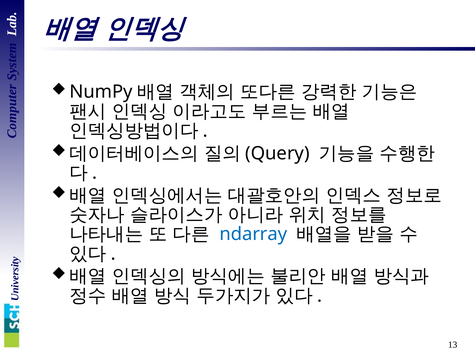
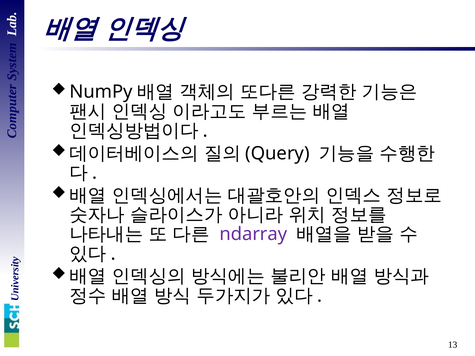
ndarray colour: blue -> purple
